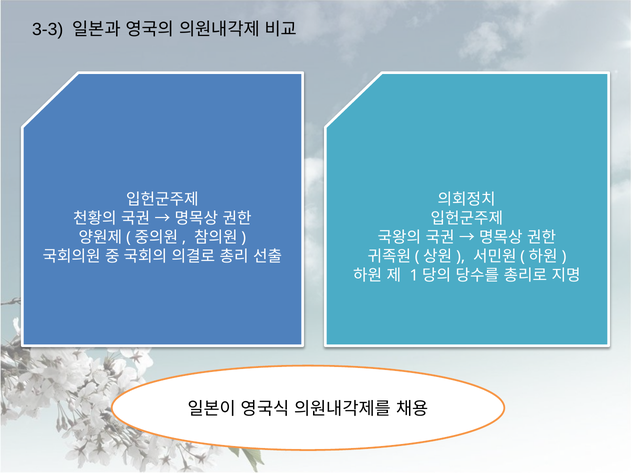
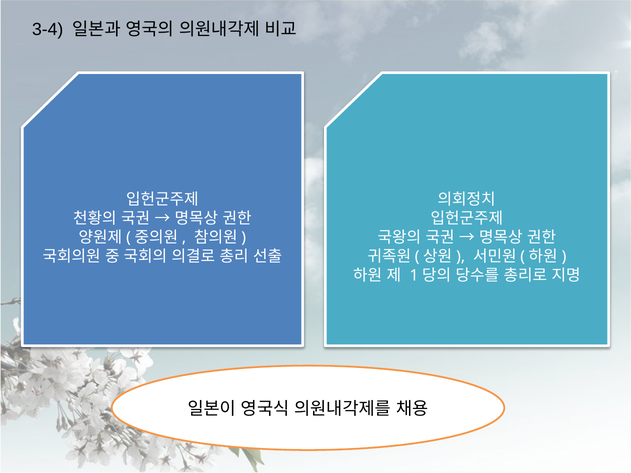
3-3: 3-3 -> 3-4
